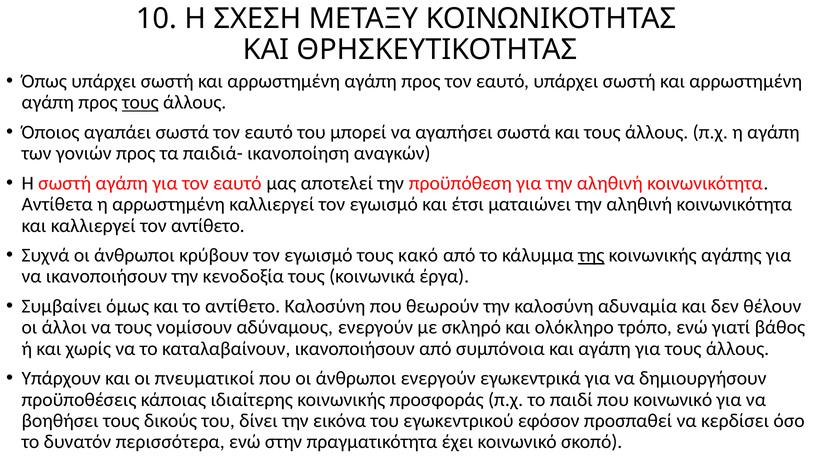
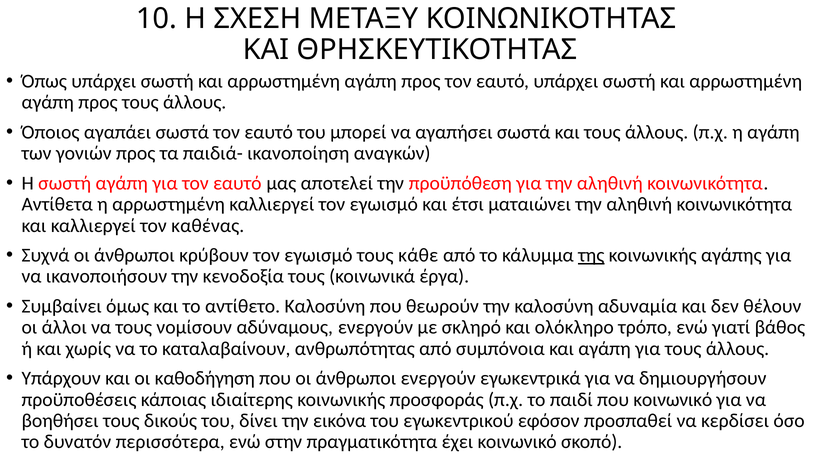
τους at (140, 103) underline: present -> none
τον αντίθετο: αντίθετο -> καθένας
κακό: κακό -> κάθε
καταλαβαίνουν ικανοποιήσουν: ικανοποιήσουν -> ανθρωπότητας
πνευματικοί: πνευματικοί -> καθοδήγηση
